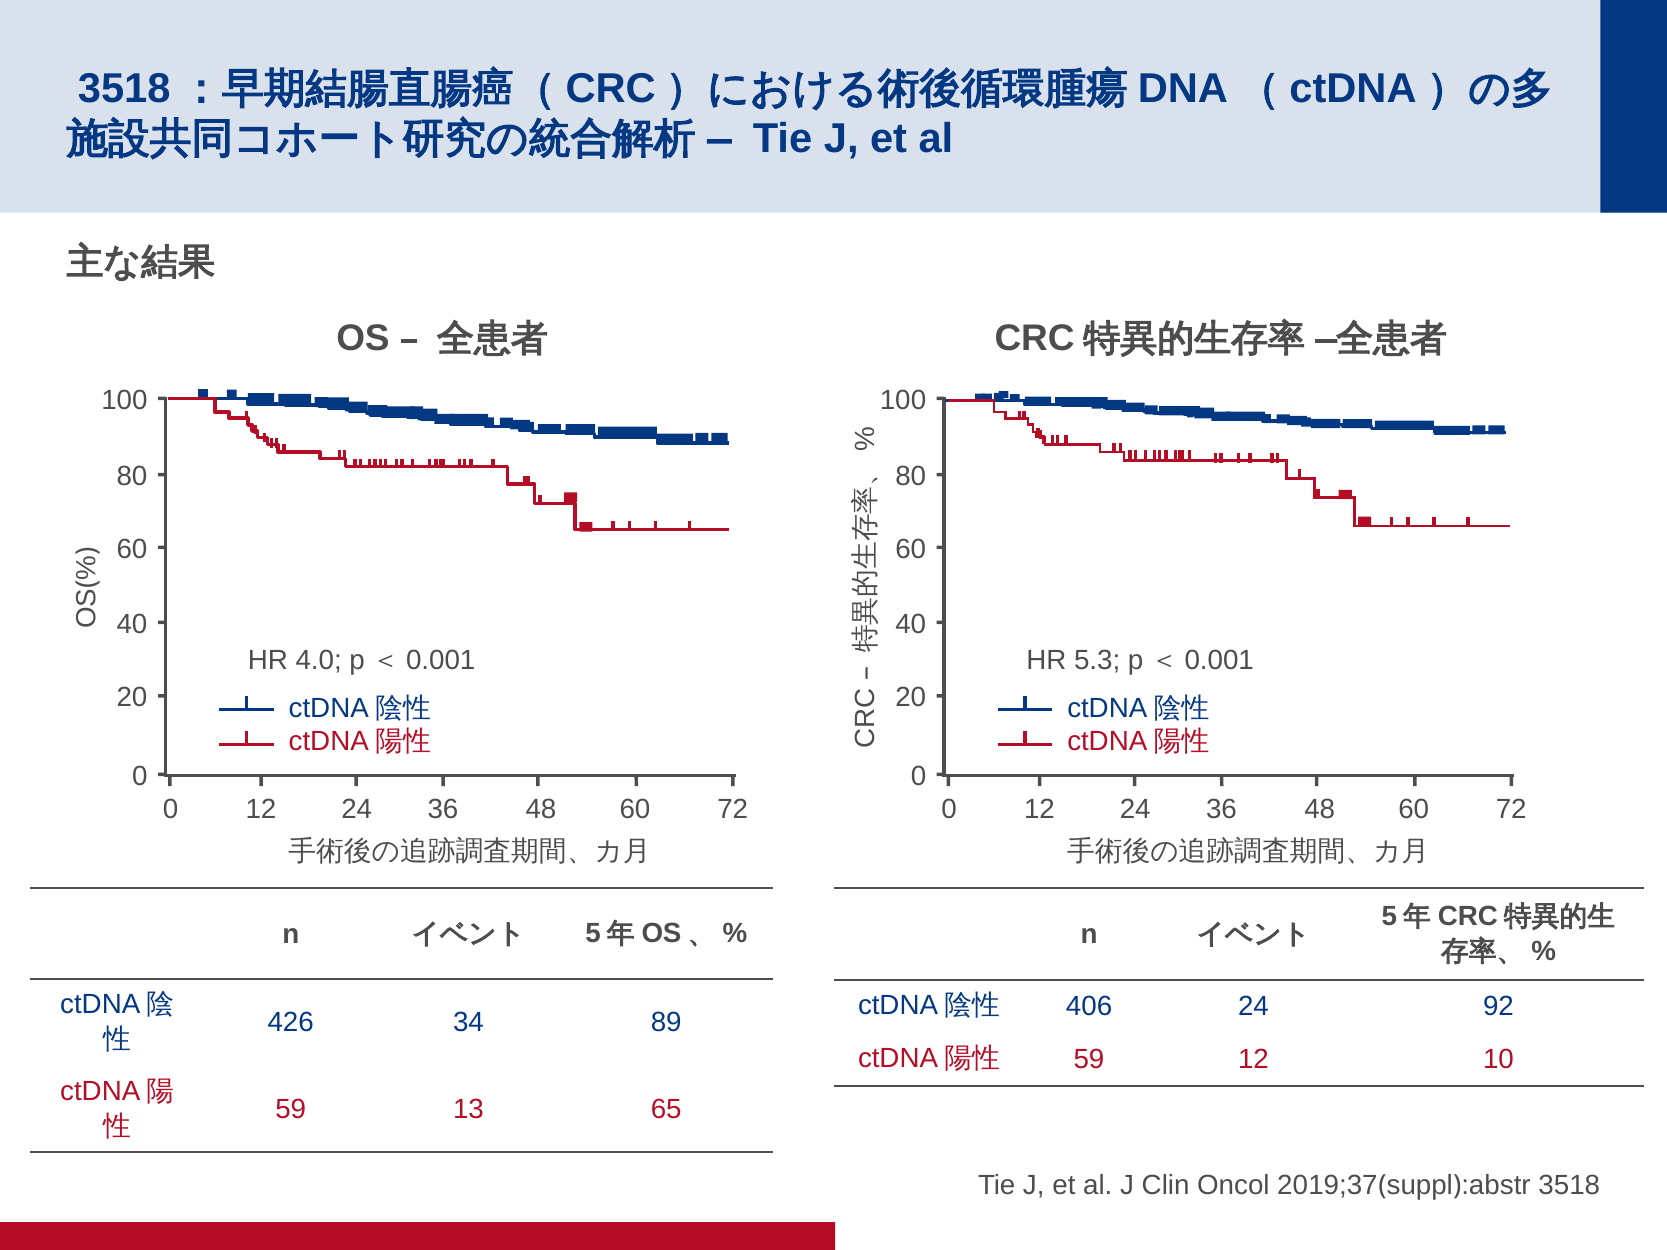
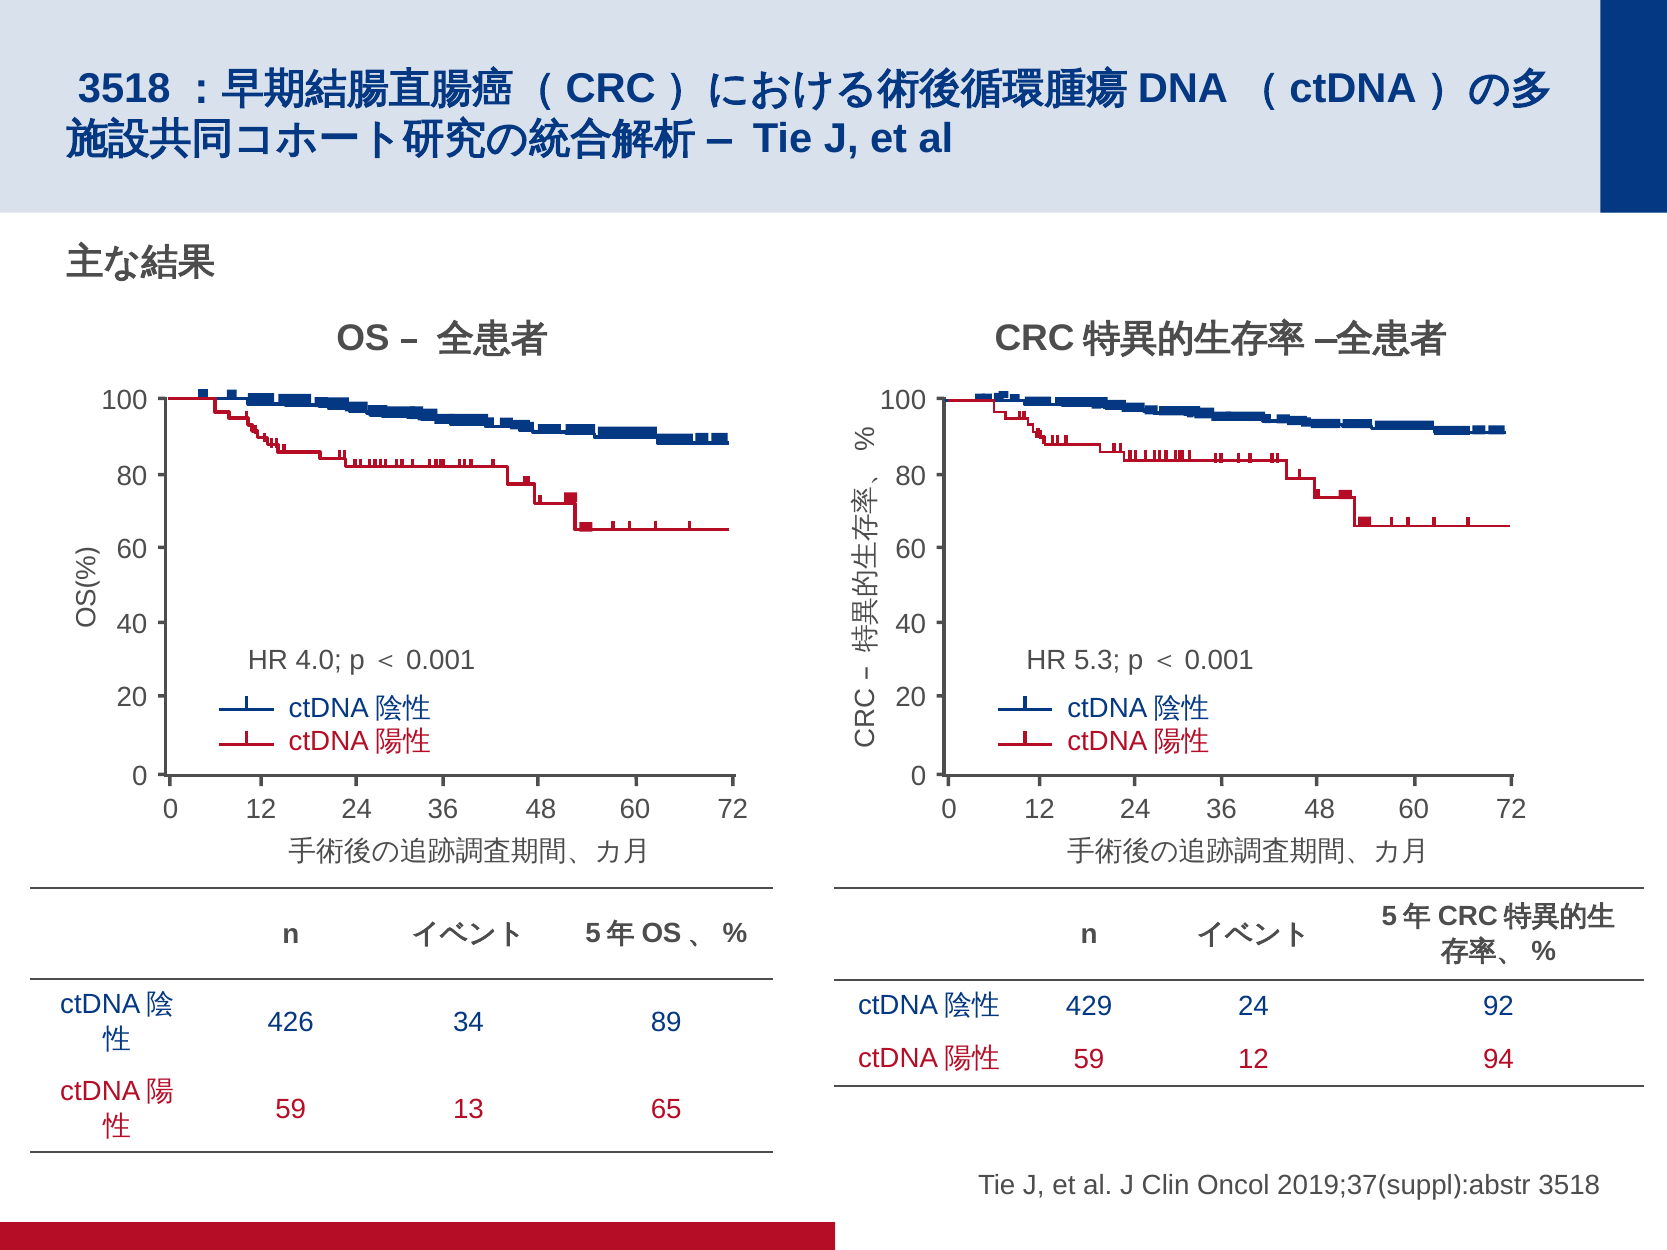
406: 406 -> 429
10: 10 -> 94
